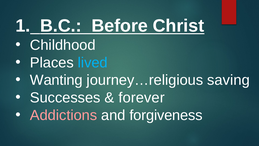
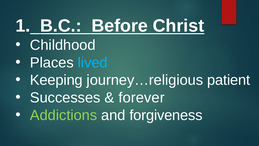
Wanting: Wanting -> Keeping
saving: saving -> patient
Addictions colour: pink -> light green
